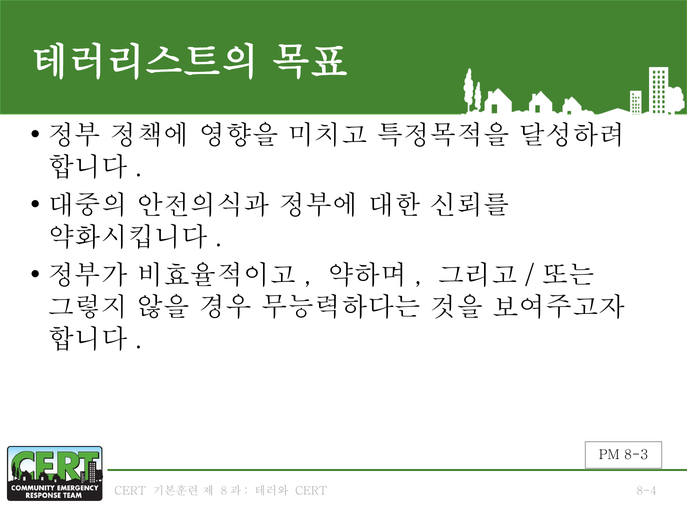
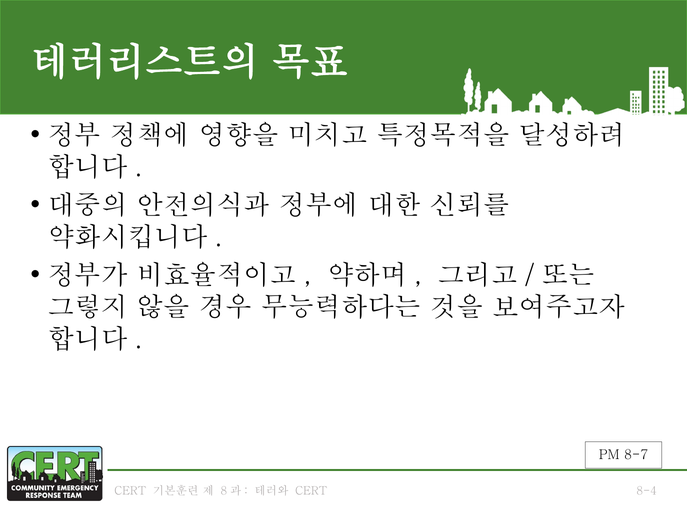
8-3: 8-3 -> 8-7
